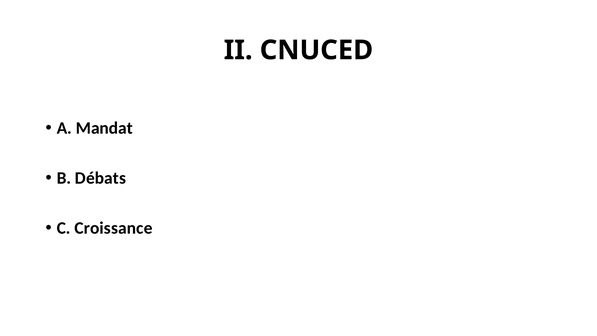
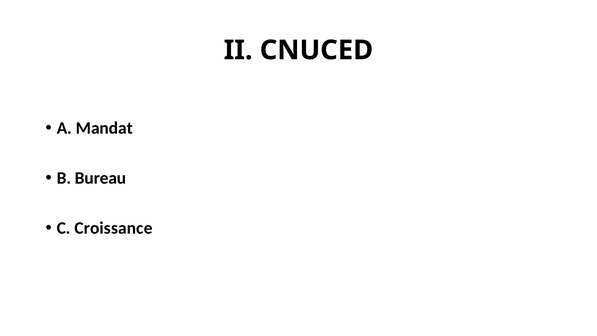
Débats: Débats -> Bureau
